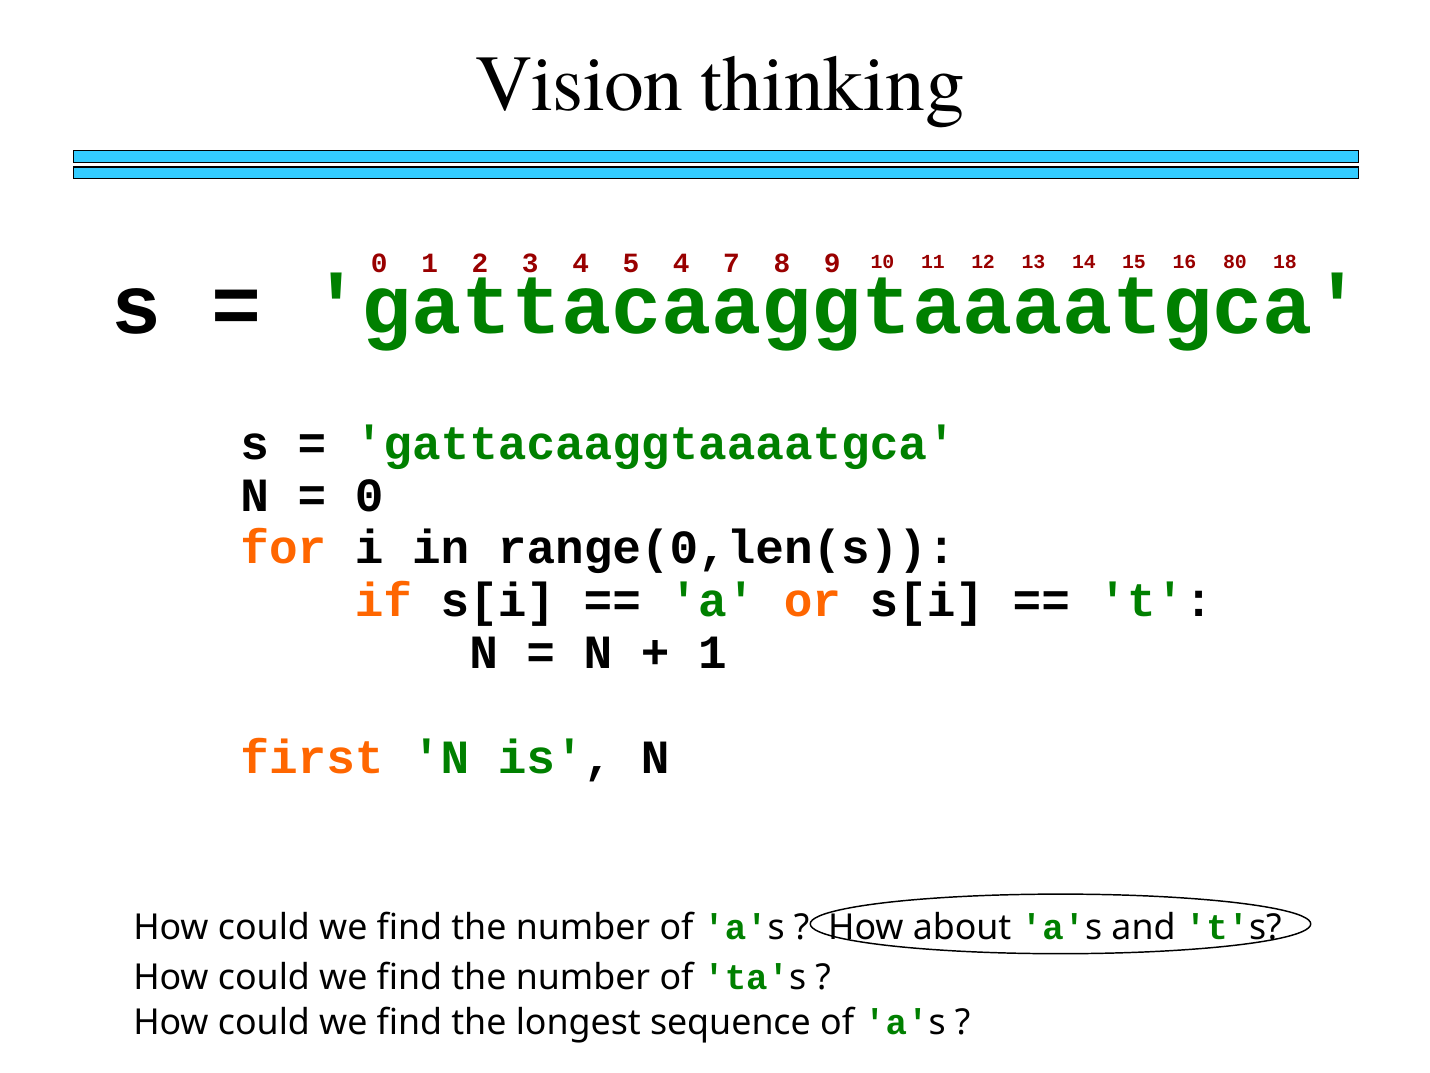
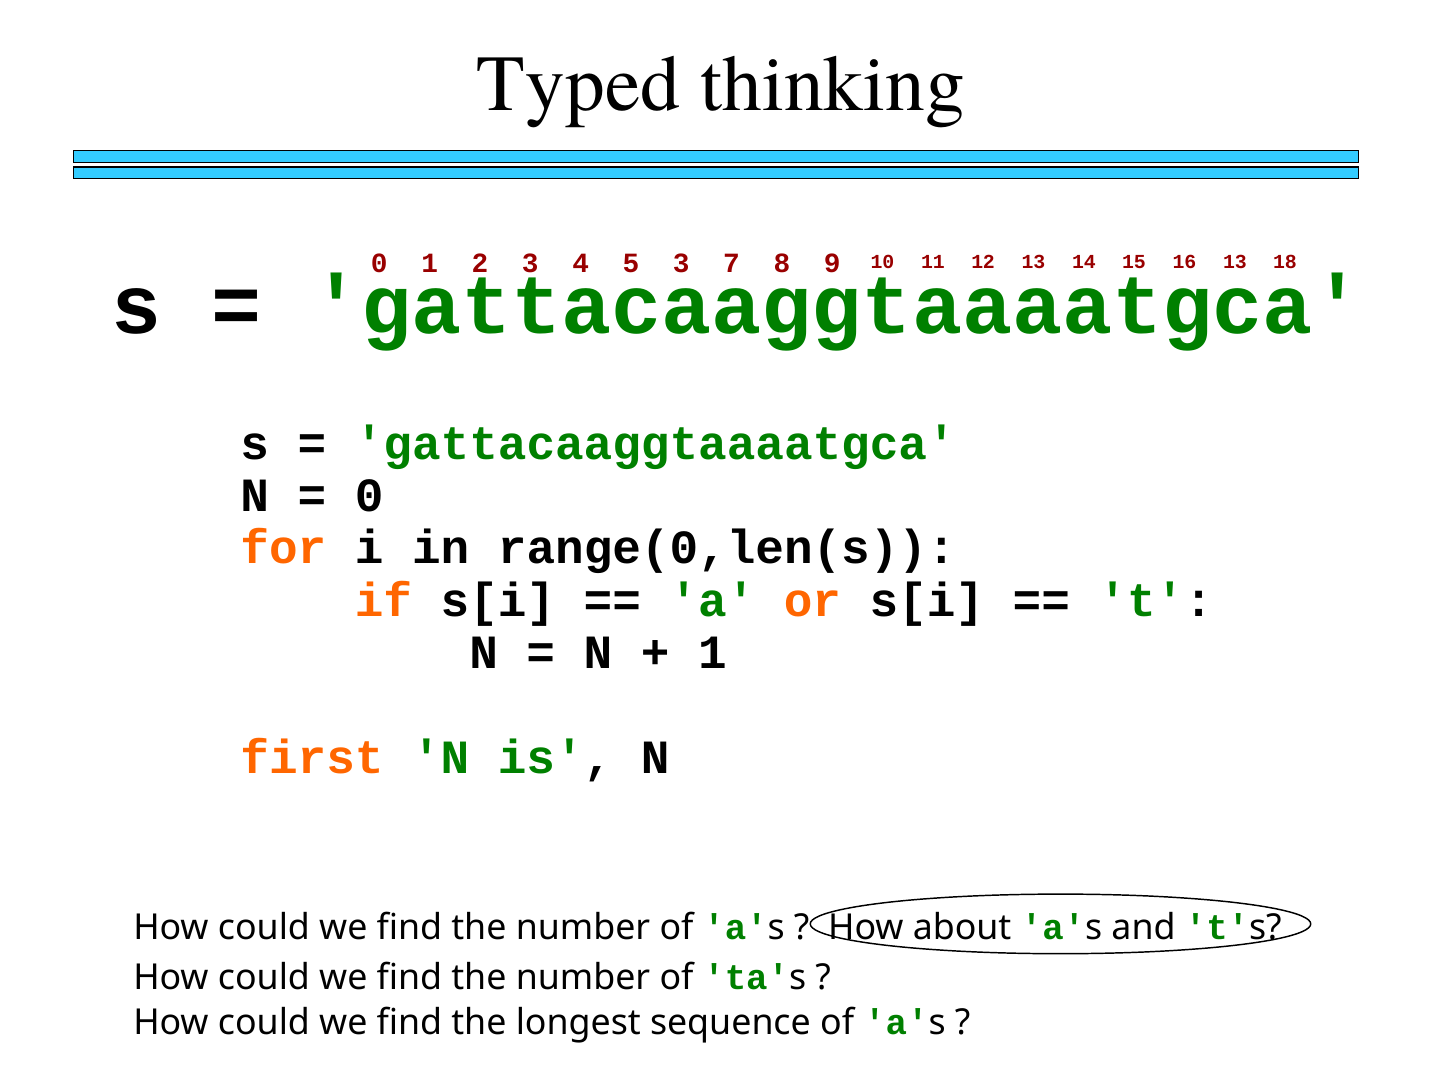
Vision: Vision -> Typed
5 4: 4 -> 3
16 80: 80 -> 13
